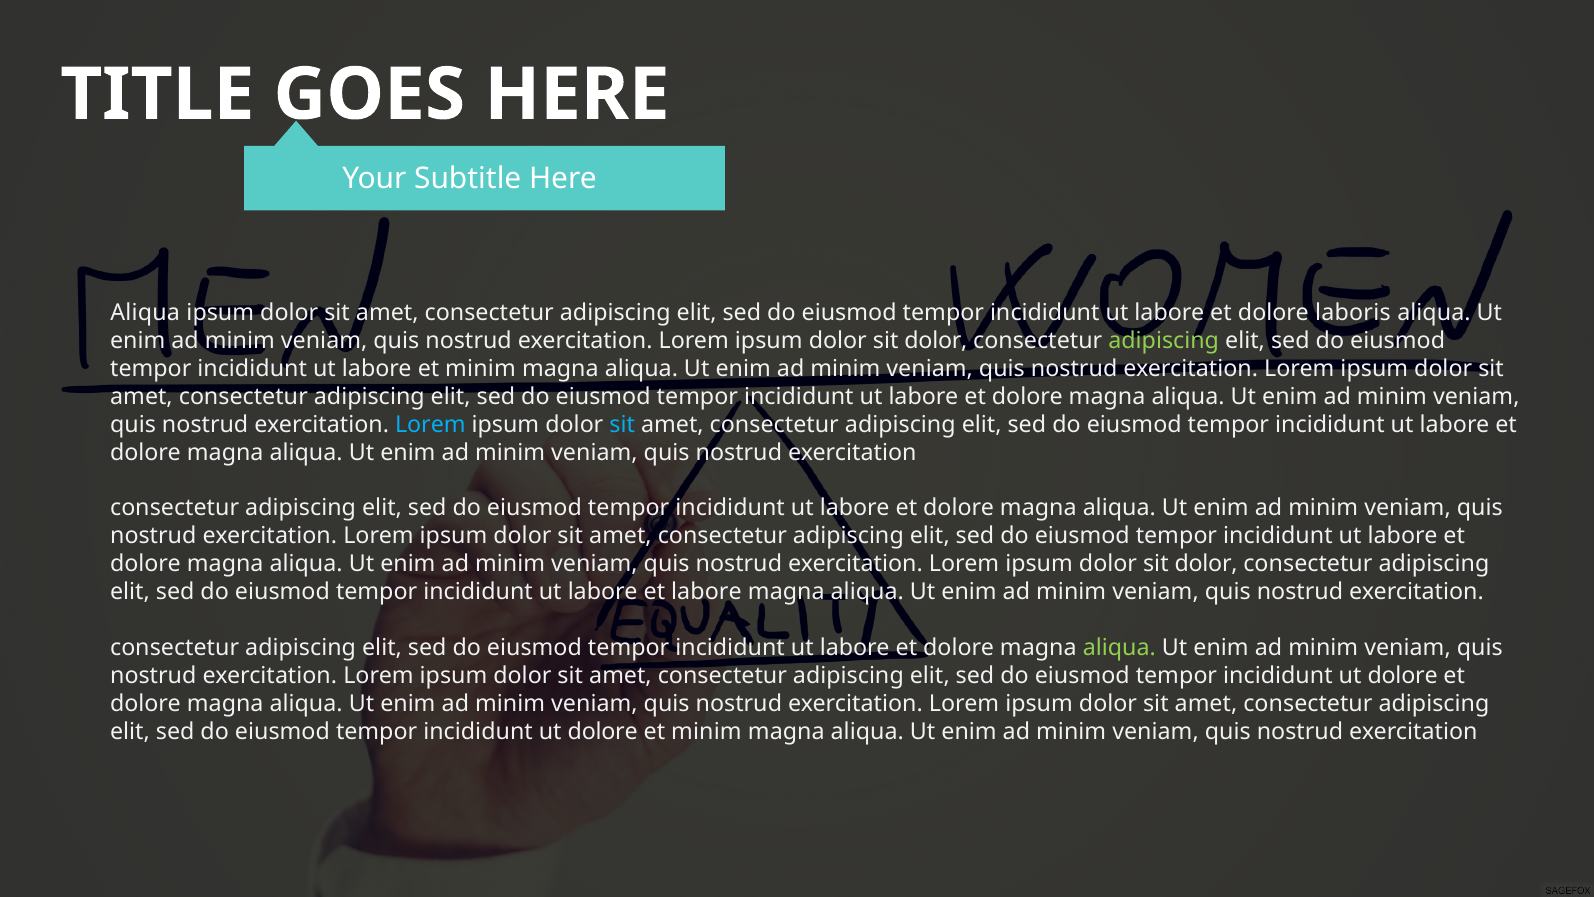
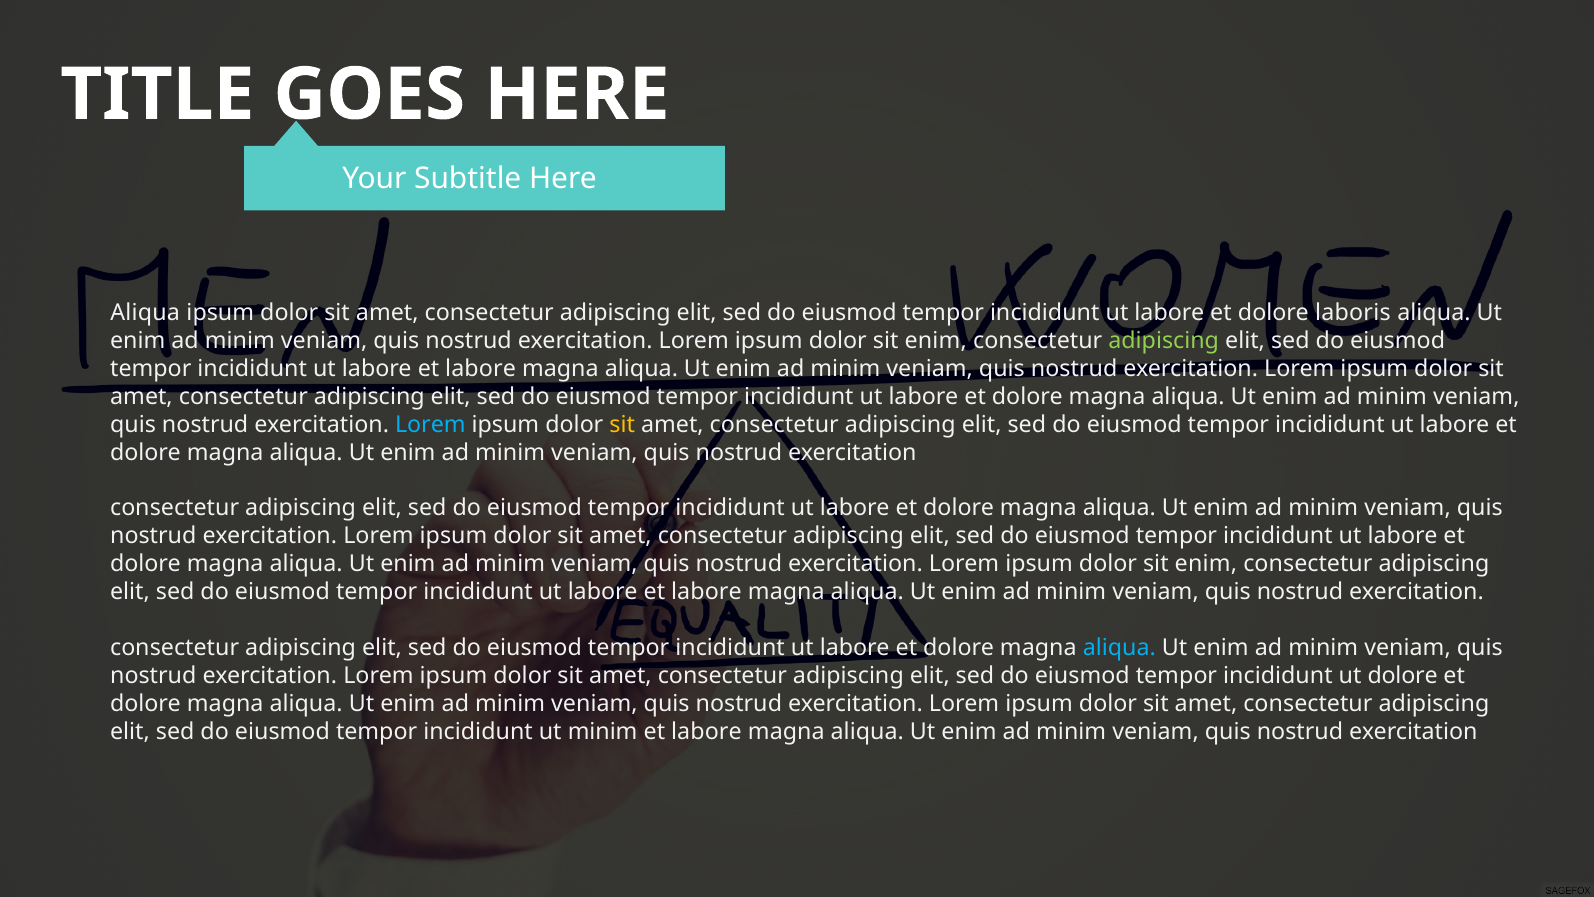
dolor at (936, 341): dolor -> enim
minim at (481, 368): minim -> labore
sit at (622, 424) colour: light blue -> yellow
dolor at (1206, 564): dolor -> enim
aliqua at (1119, 648) colour: light green -> light blue
dolore at (603, 731): dolore -> minim
minim at (706, 731): minim -> labore
